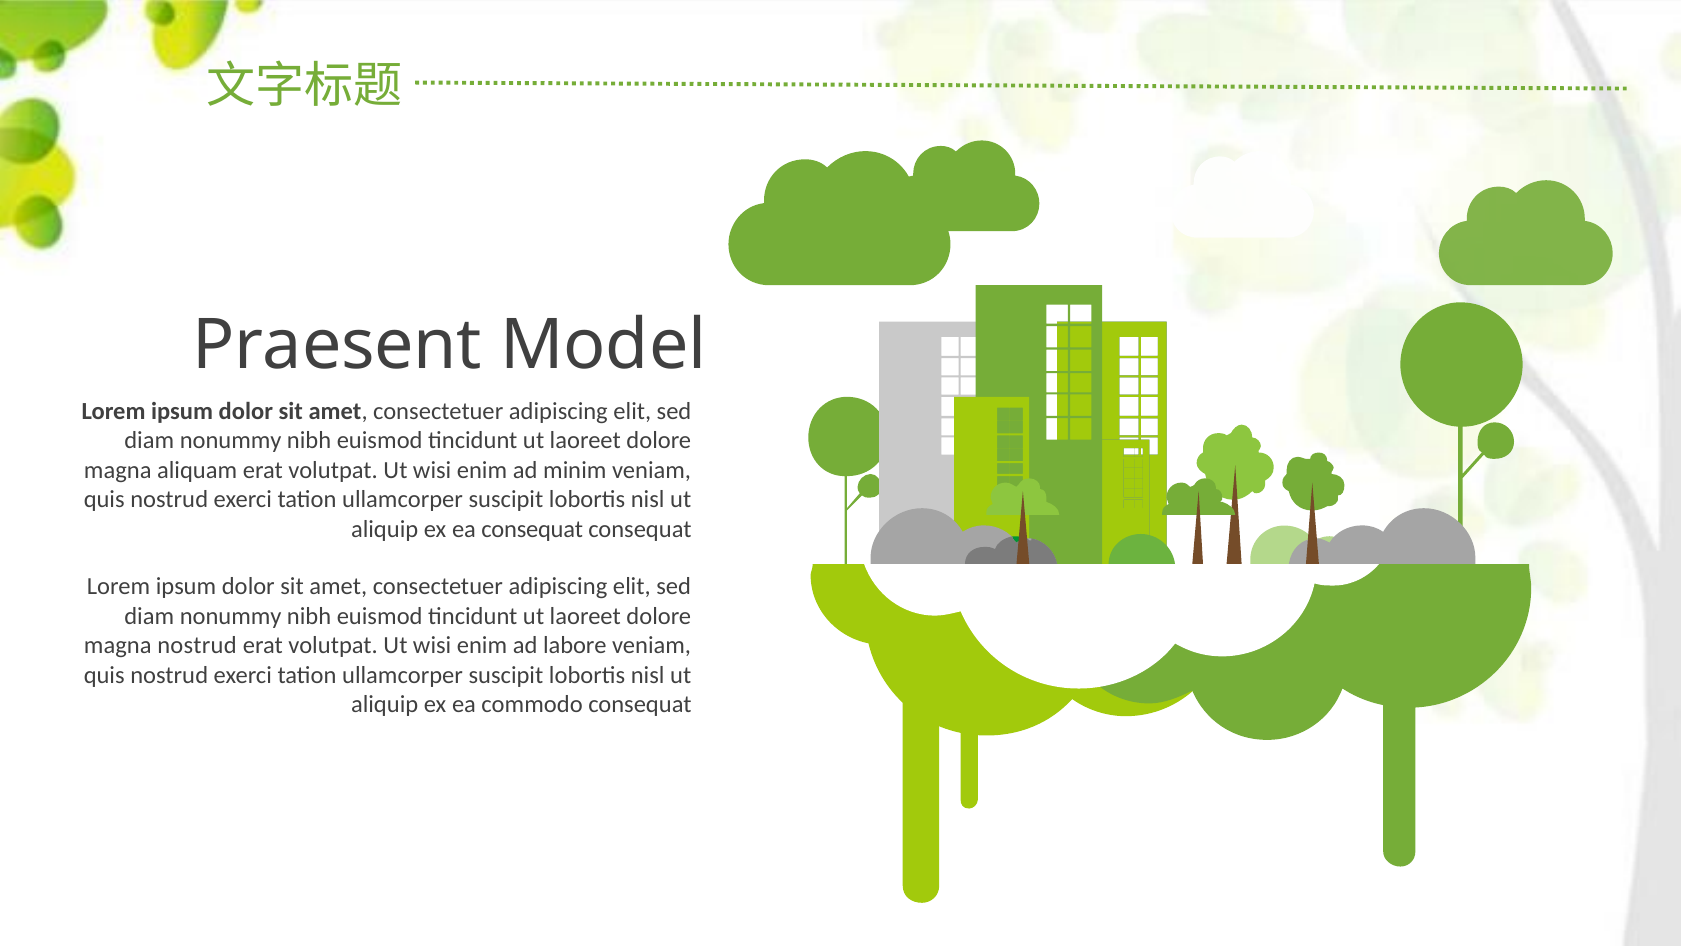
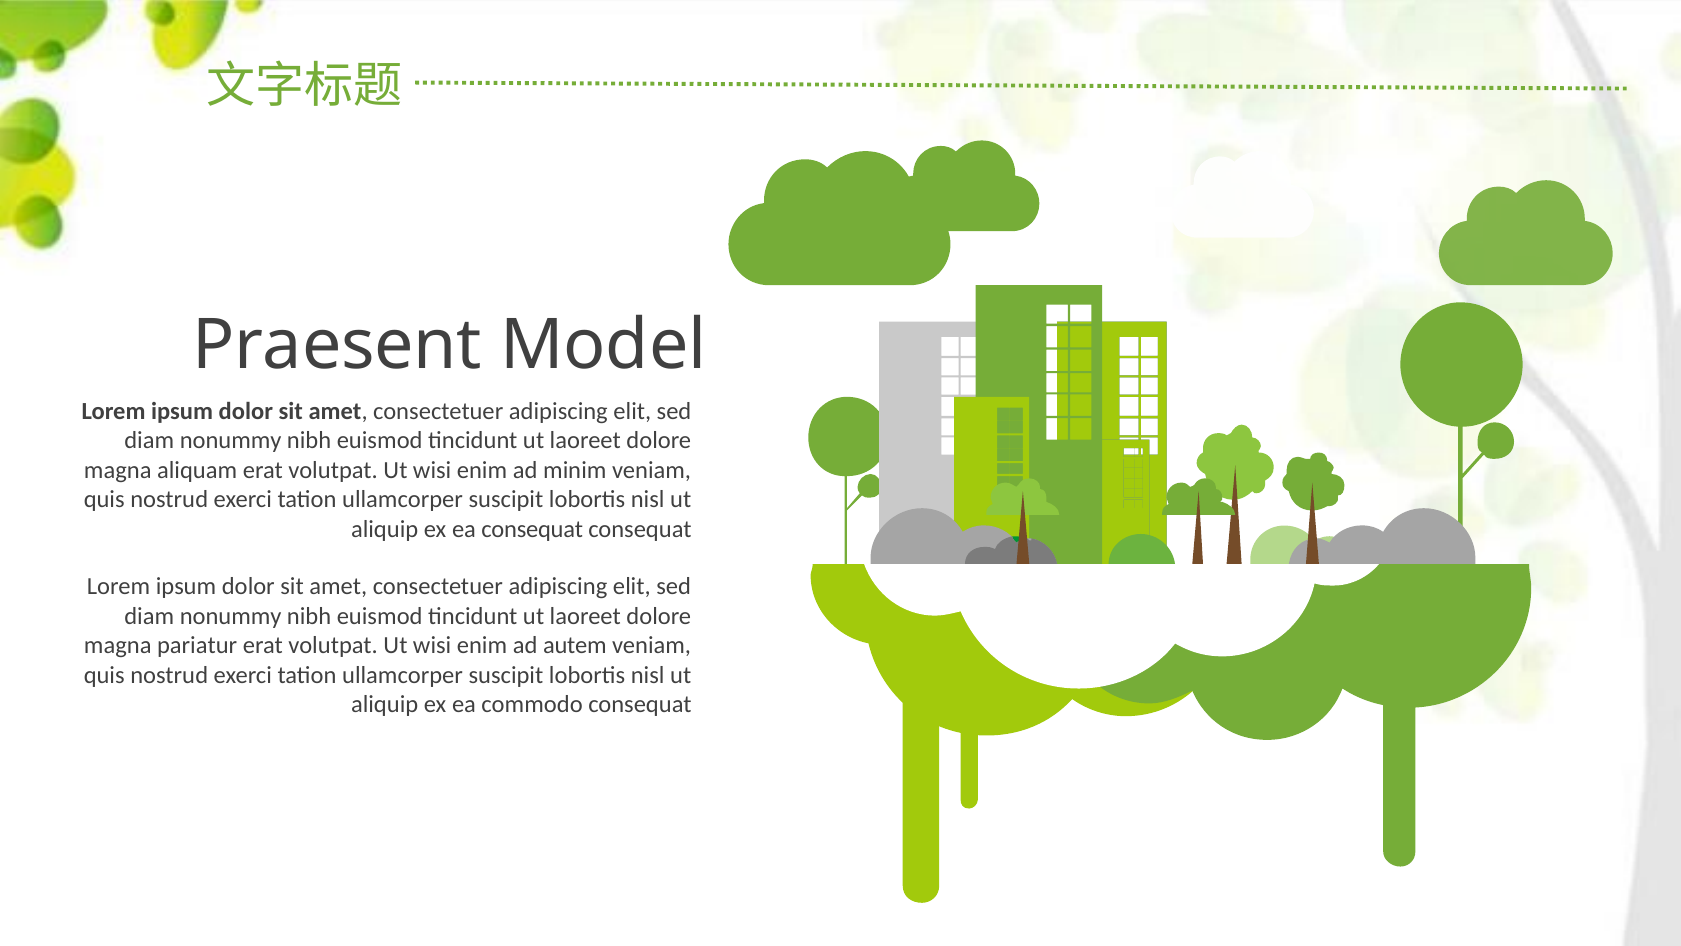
magna nostrud: nostrud -> pariatur
labore: labore -> autem
